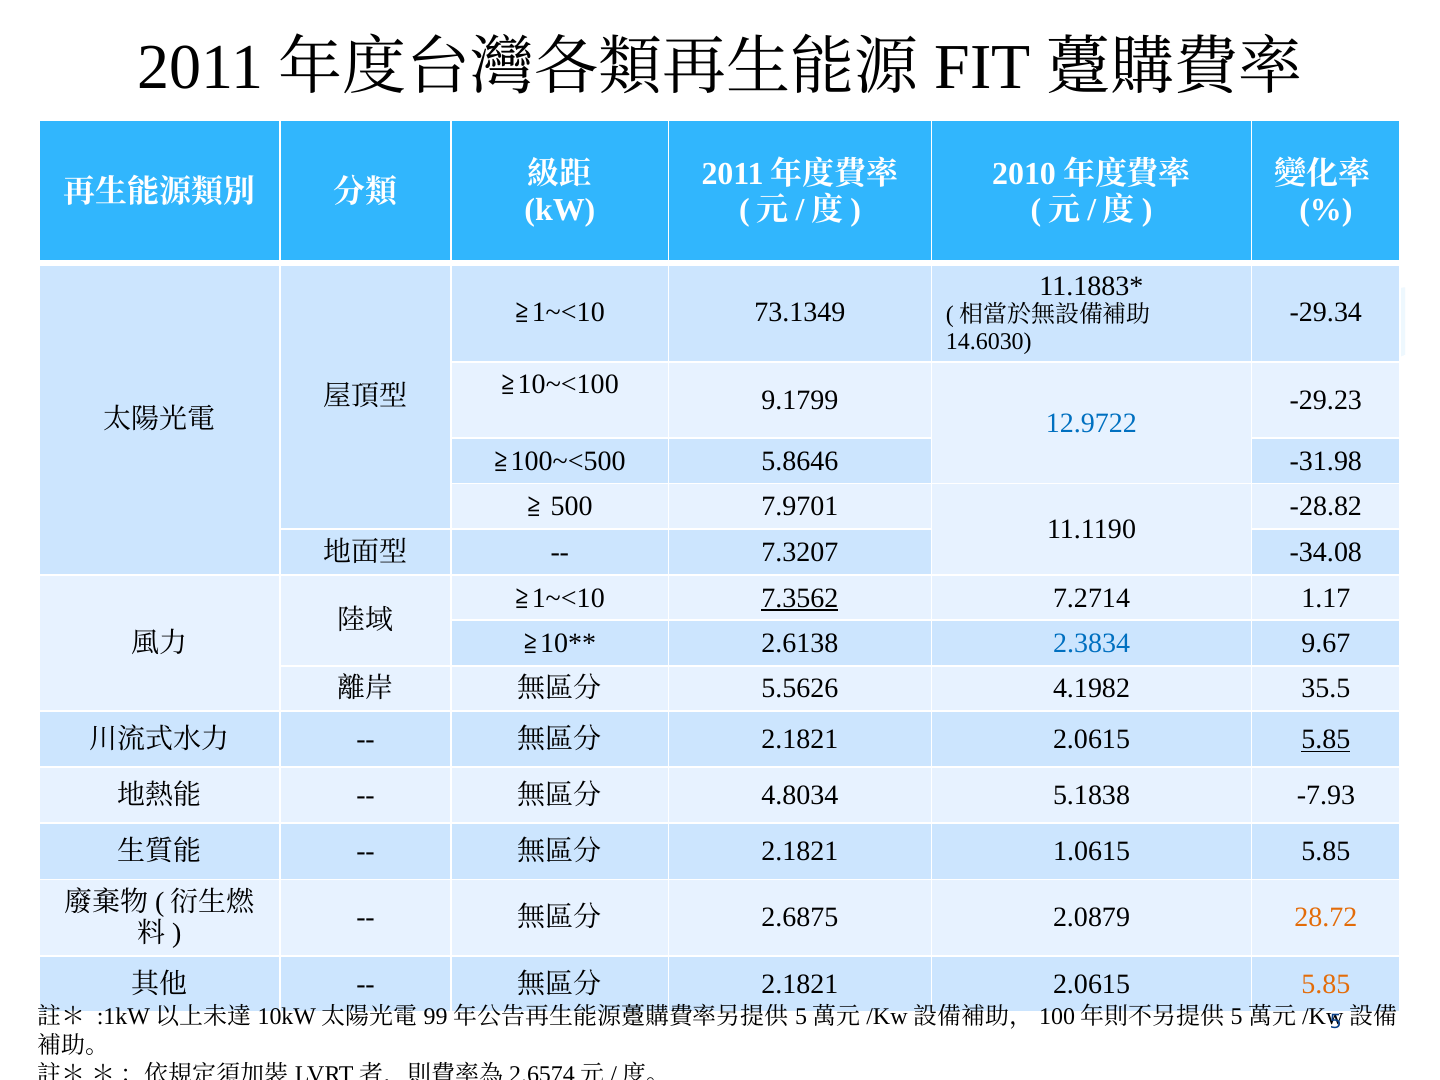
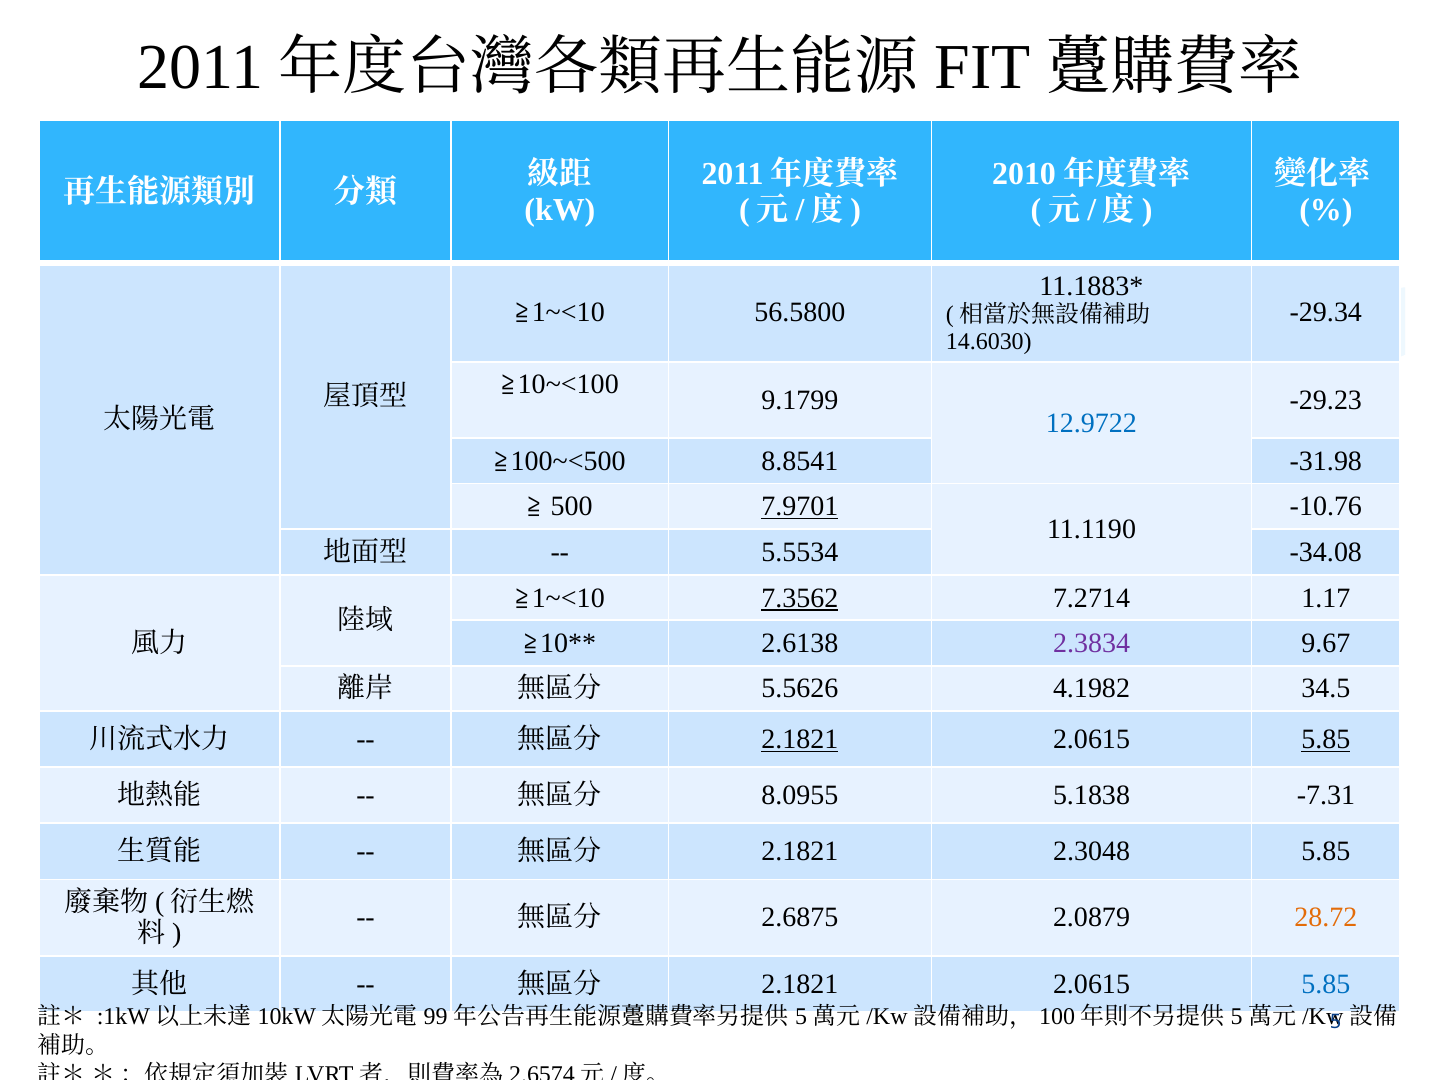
73.1349: 73.1349 -> 56.5800
5.8646: 5.8646 -> 8.8541
7.9701 underline: none -> present
-28.82: -28.82 -> -10.76
7.3207: 7.3207 -> 5.5534
2.3834 colour: blue -> purple
35.5: 35.5 -> 34.5
2.1821 at (800, 739) underline: none -> present
4.8034: 4.8034 -> 8.0955
-7.93: -7.93 -> -7.31
1.0615: 1.0615 -> 2.3048
5.85 at (1326, 984) colour: orange -> blue
